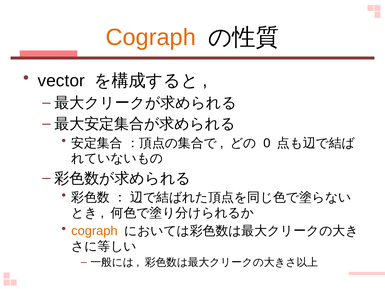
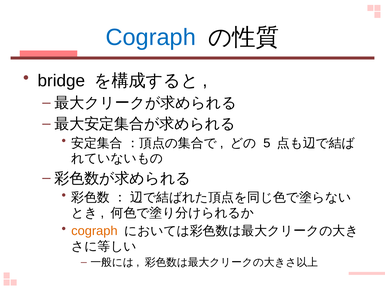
Cograph at (151, 37) colour: orange -> blue
vector: vector -> bridge
0: 0 -> 5
